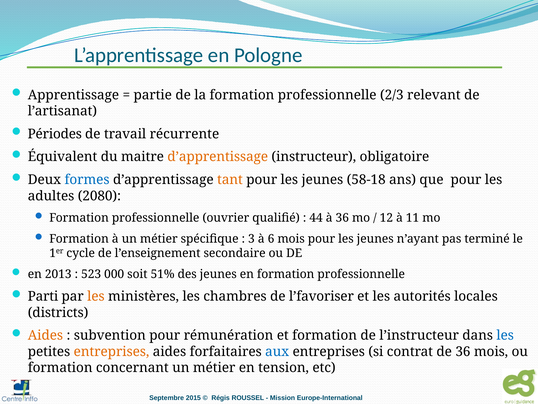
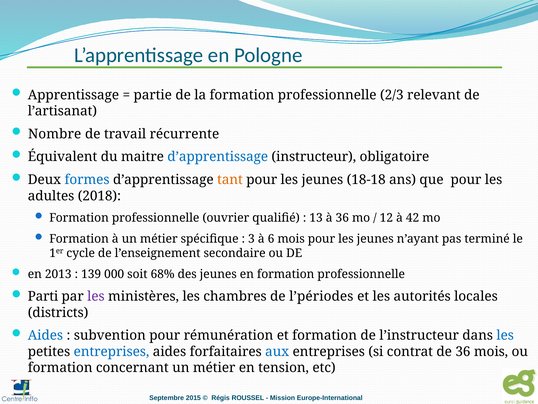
Périodes: Périodes -> Nombre
d’apprentissage at (218, 157) colour: orange -> blue
58-18: 58-18 -> 18-18
2080: 2080 -> 2018
44: 44 -> 13
11: 11 -> 42
523: 523 -> 139
51%: 51% -> 68%
les at (96, 296) colour: orange -> purple
l’favoriser: l’favoriser -> l’périodes
Aides at (45, 335) colour: orange -> blue
entreprises at (111, 351) colour: orange -> blue
